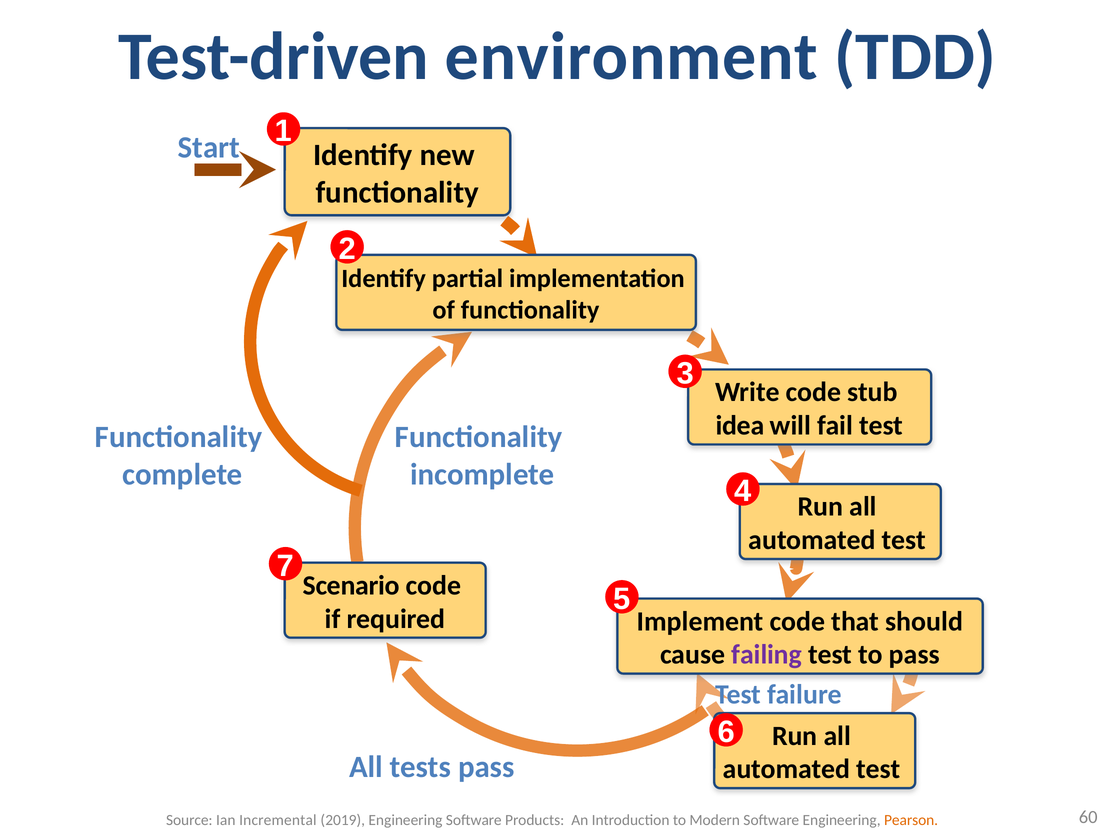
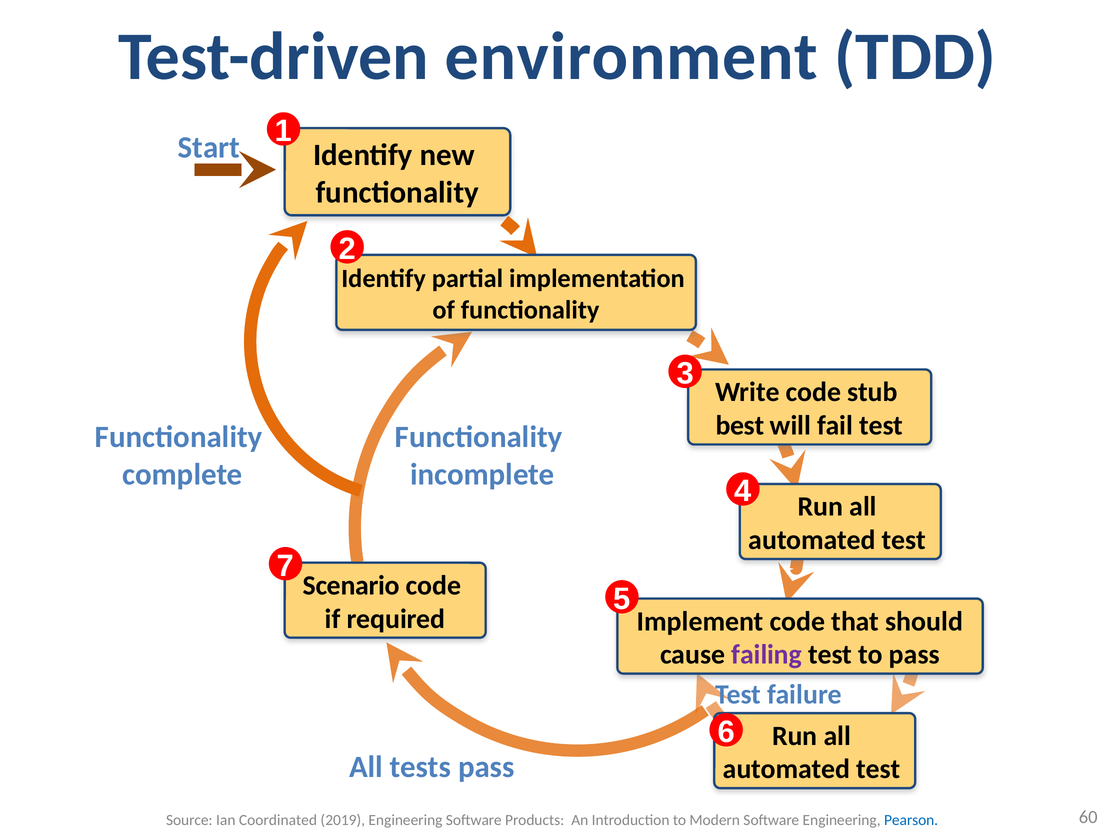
idea: idea -> best
Incremental: Incremental -> Coordinated
Pearson colour: orange -> blue
